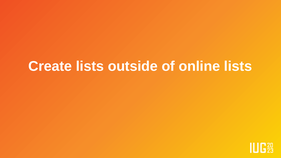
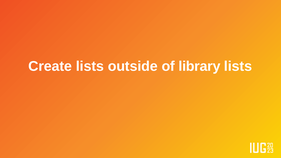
online: online -> library
